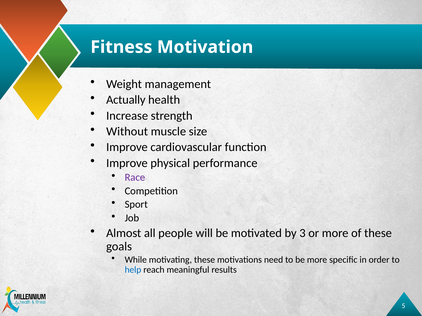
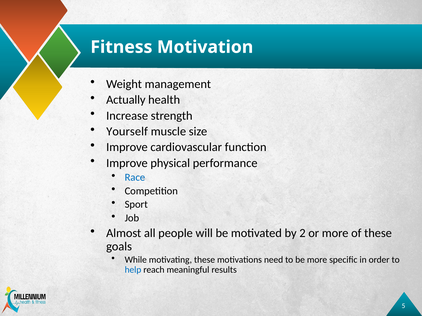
Without: Without -> Yourself
Race colour: purple -> blue
3: 3 -> 2
